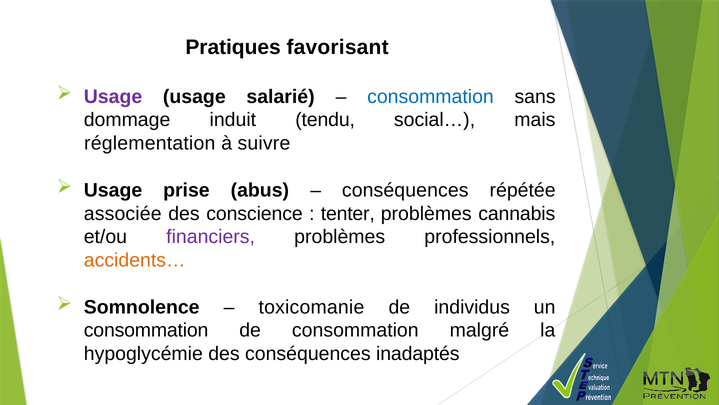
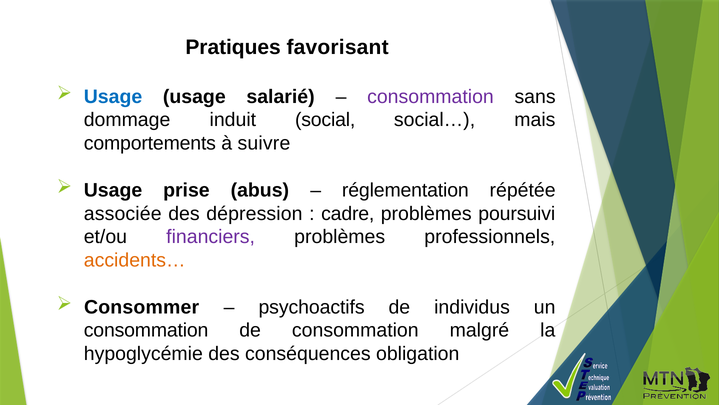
Usage at (113, 97) colour: purple -> blue
consommation at (430, 97) colour: blue -> purple
tendu: tendu -> social
réglementation: réglementation -> comportements
conséquences at (405, 190): conséquences -> réglementation
conscience: conscience -> dépression
tenter: tenter -> cadre
cannabis: cannabis -> poursuivi
Somnolence: Somnolence -> Consommer
toxicomanie: toxicomanie -> psychoactifs
inadaptés: inadaptés -> obligation
